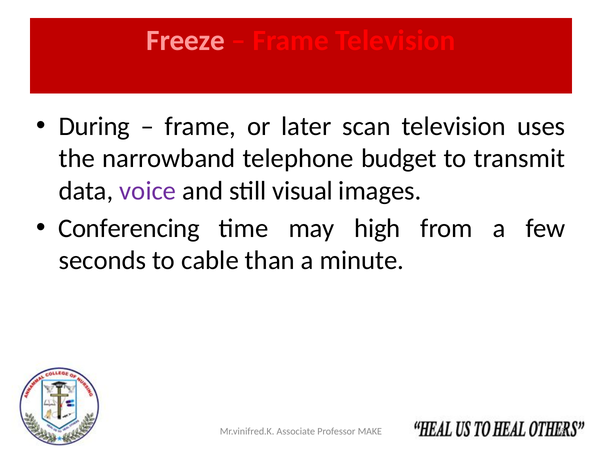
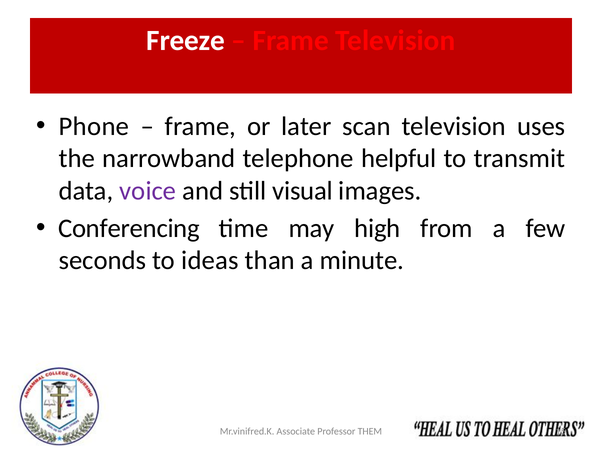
Freeze colour: pink -> white
During: During -> Phone
budget: budget -> helpful
cable: cable -> ideas
MAKE: MAKE -> THEM
